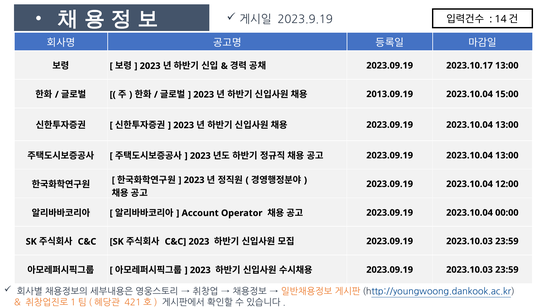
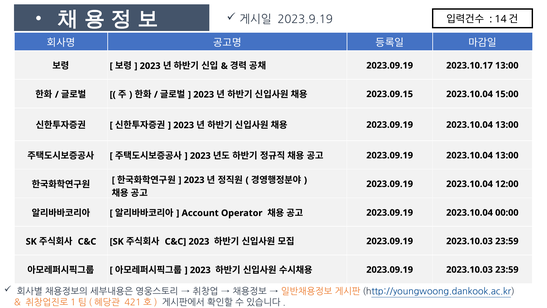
2013.09.19: 2013.09.19 -> 2023.09.15
